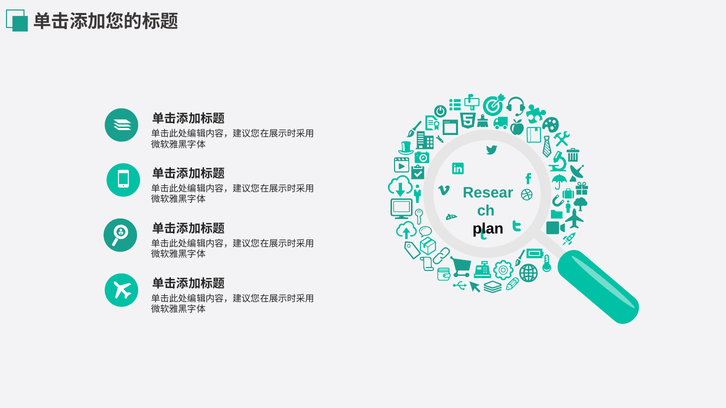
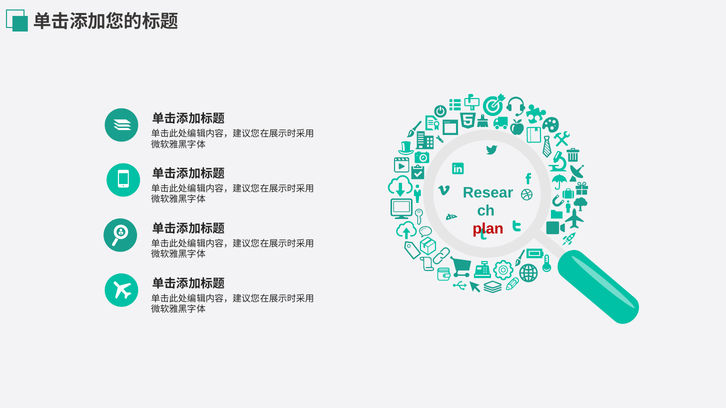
plan colour: black -> red
